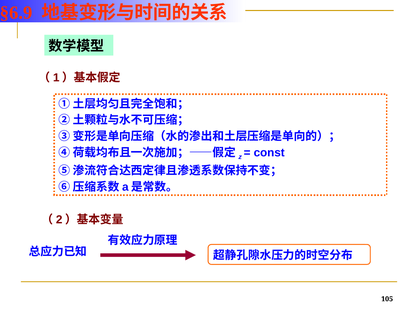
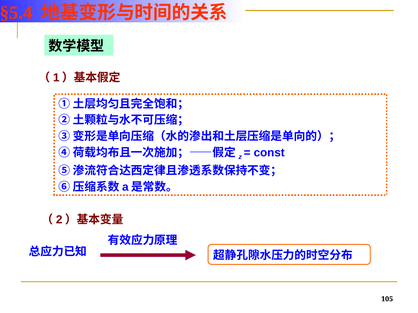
§6.9: §6.9 -> §5.4
